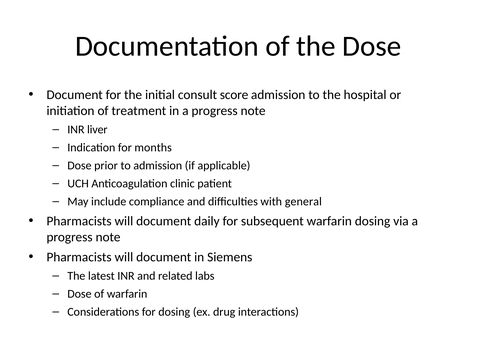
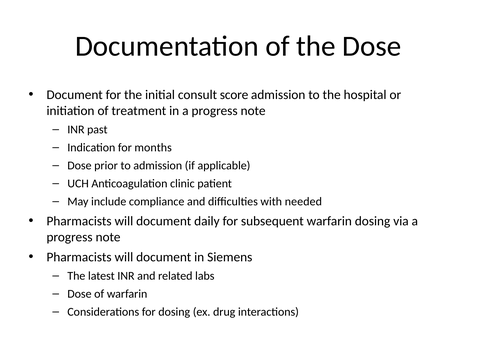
liver: liver -> past
general: general -> needed
